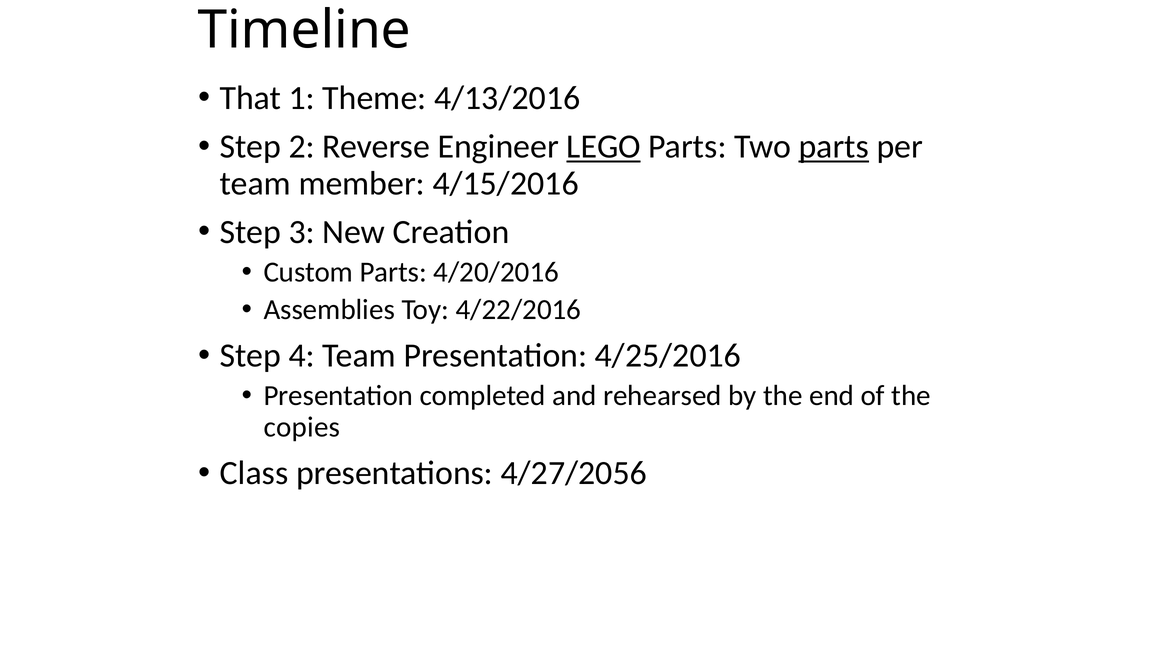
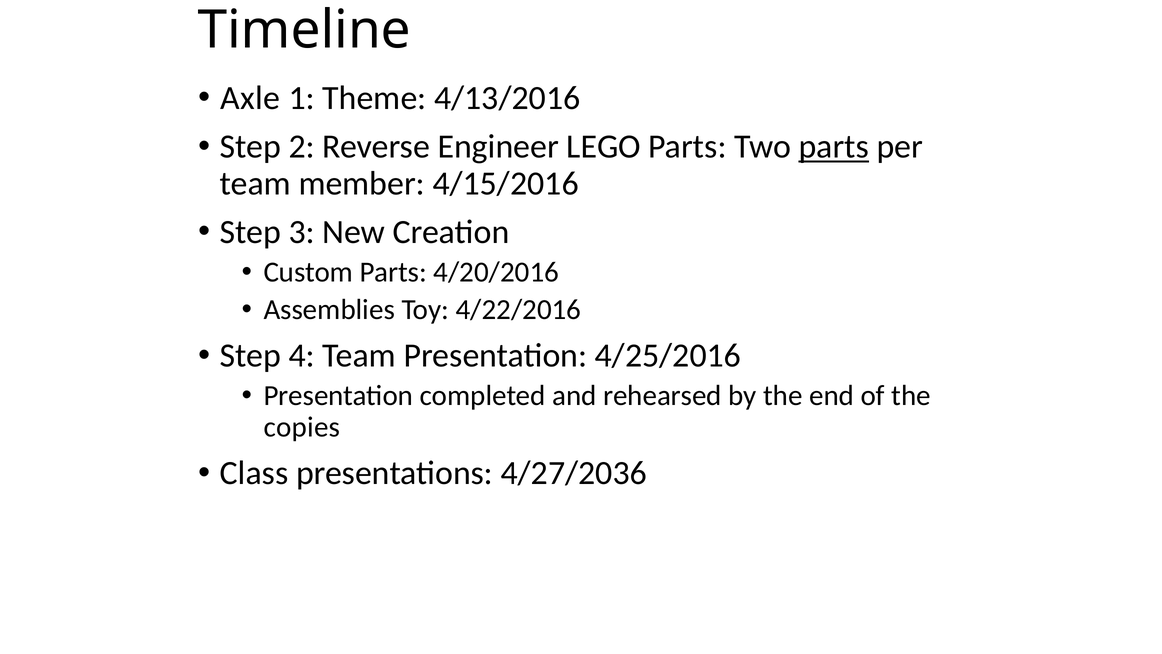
That: That -> Axle
LEGO underline: present -> none
4/27/2056: 4/27/2056 -> 4/27/2036
